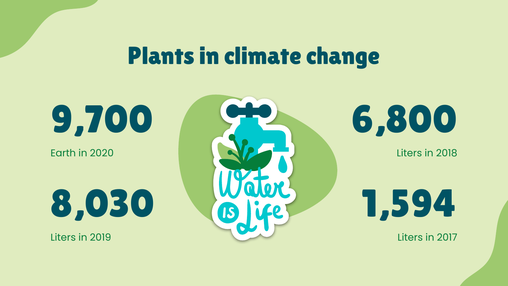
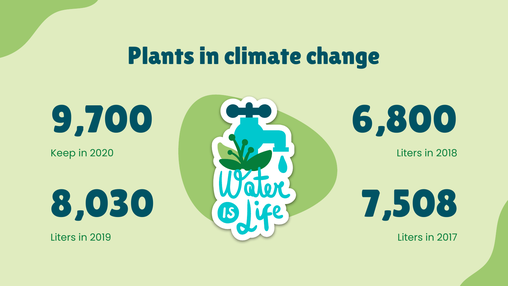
Earth: Earth -> Keep
1,594: 1,594 -> 7,508
